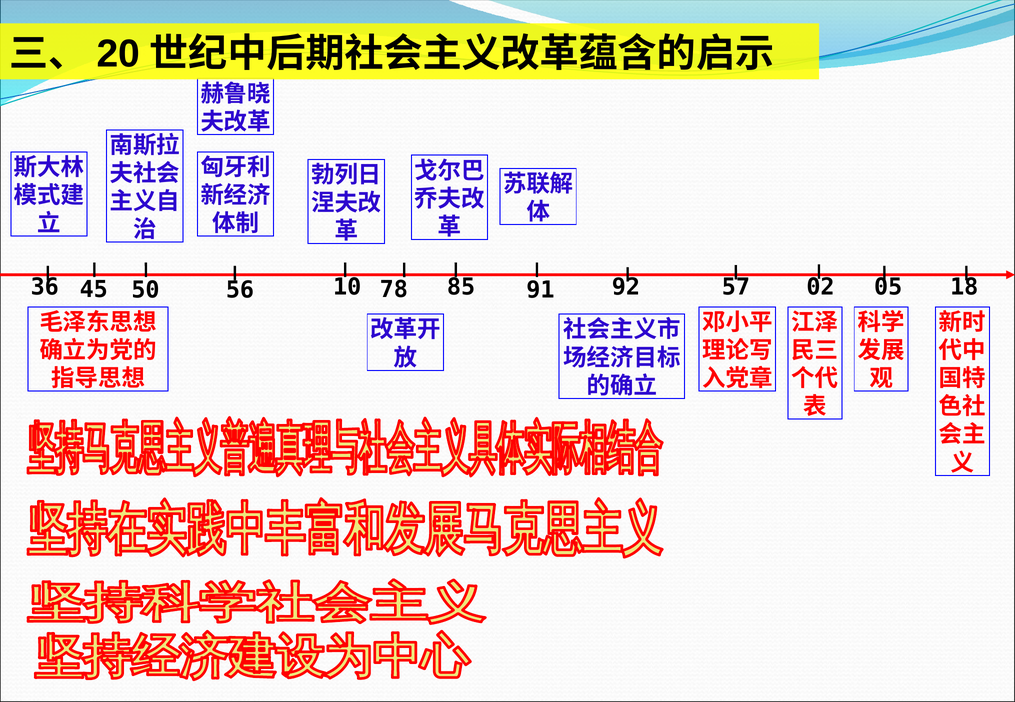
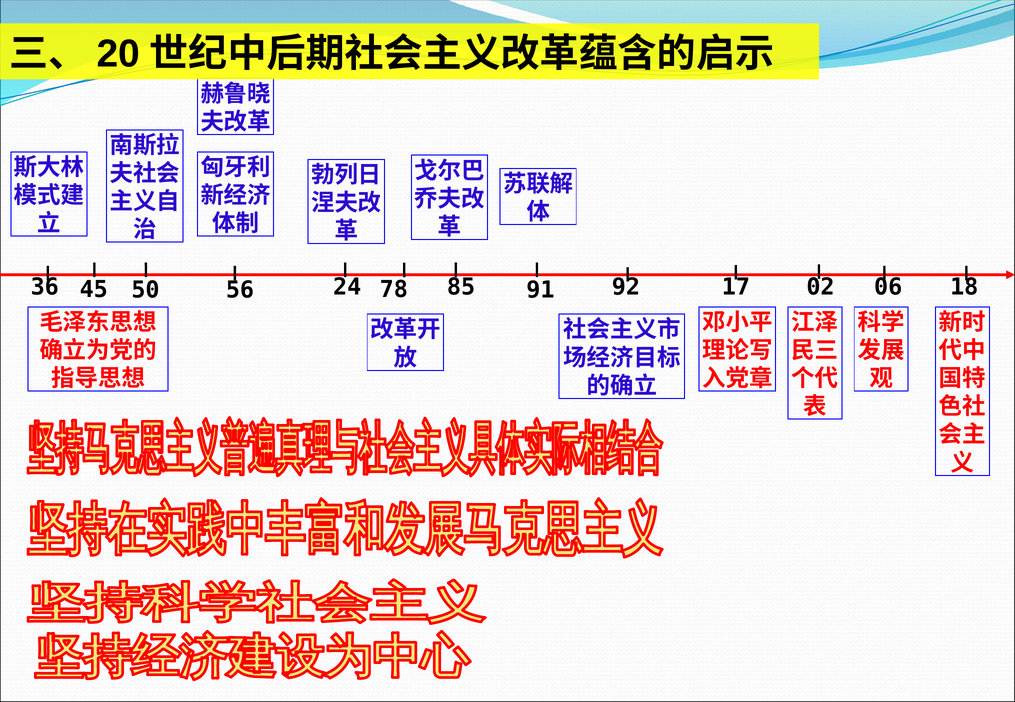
10: 10 -> 24
57: 57 -> 17
05: 05 -> 06
